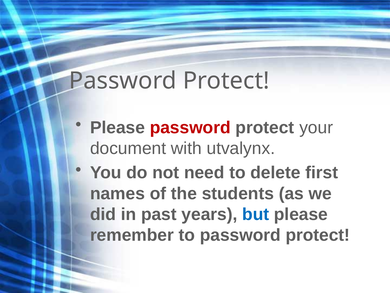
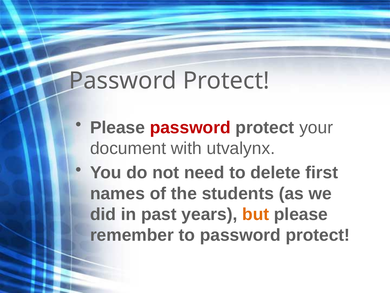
but colour: blue -> orange
